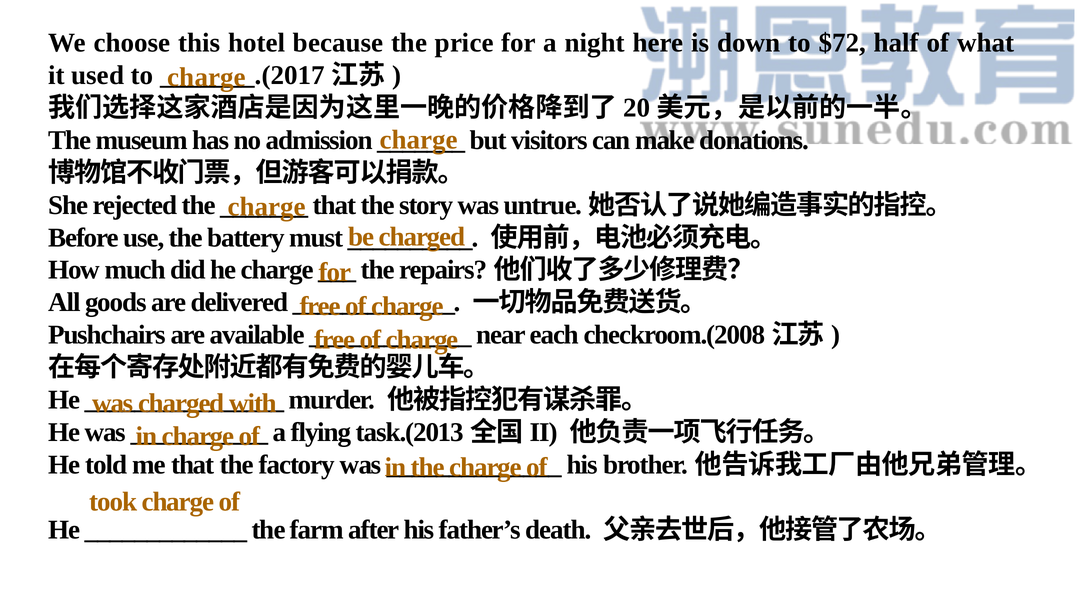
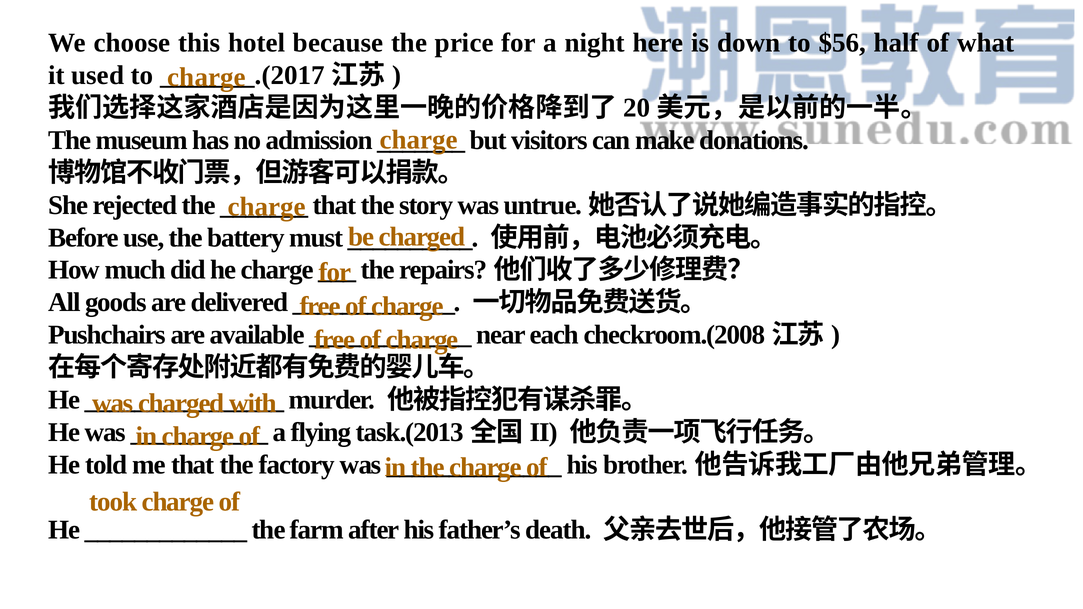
$72: $72 -> $56
